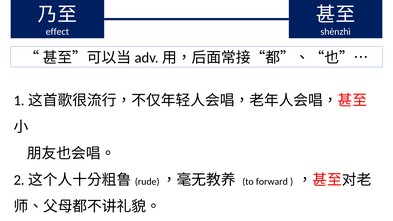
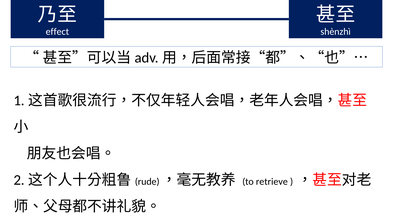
forward: forward -> retrieve
